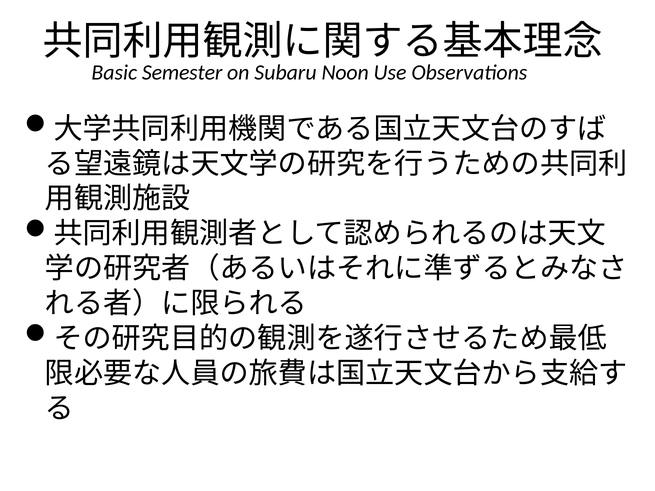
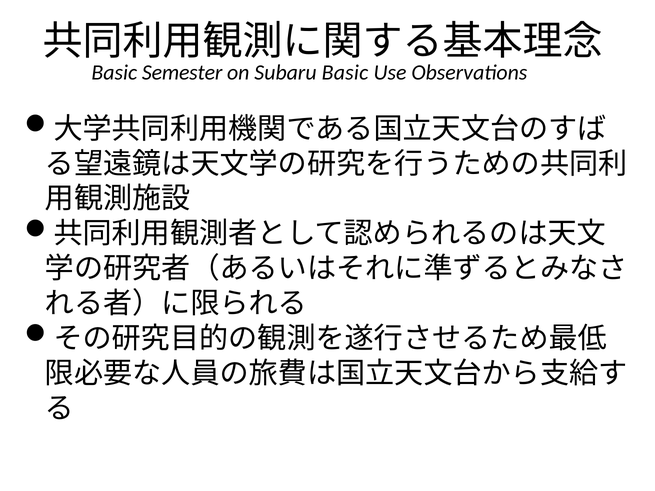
Subaru Noon: Noon -> Basic
